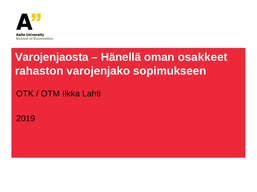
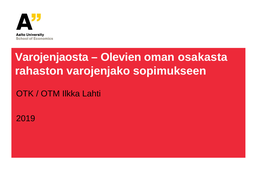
Hänellä: Hänellä -> Olevien
osakkeet: osakkeet -> osakasta
